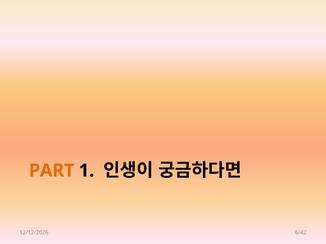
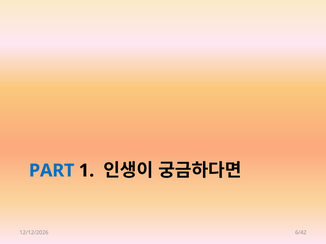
PART colour: orange -> blue
